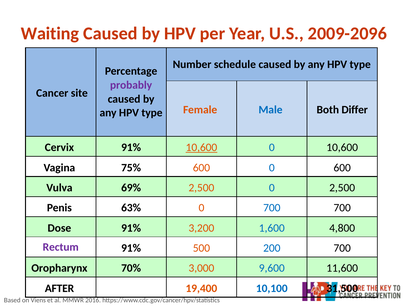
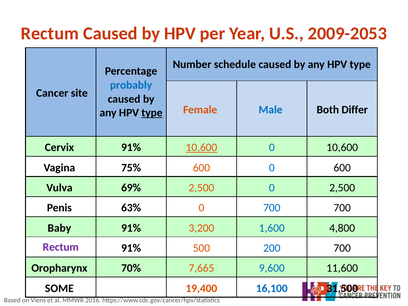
Waiting at (50, 34): Waiting -> Rectum
2009-2096: 2009-2096 -> 2009-2053
probably colour: purple -> blue
type at (152, 113) underline: none -> present
Dose: Dose -> Baby
3,000: 3,000 -> 7,665
AFTER: AFTER -> SOME
10,100: 10,100 -> 16,100
